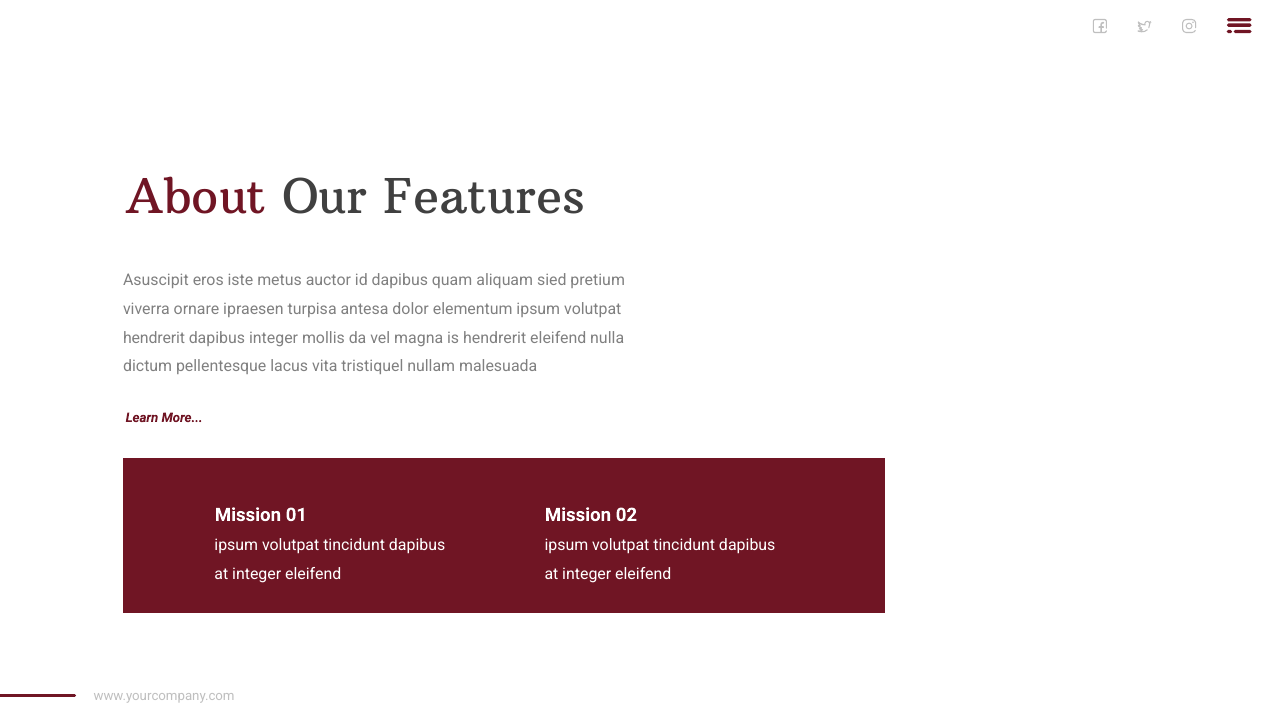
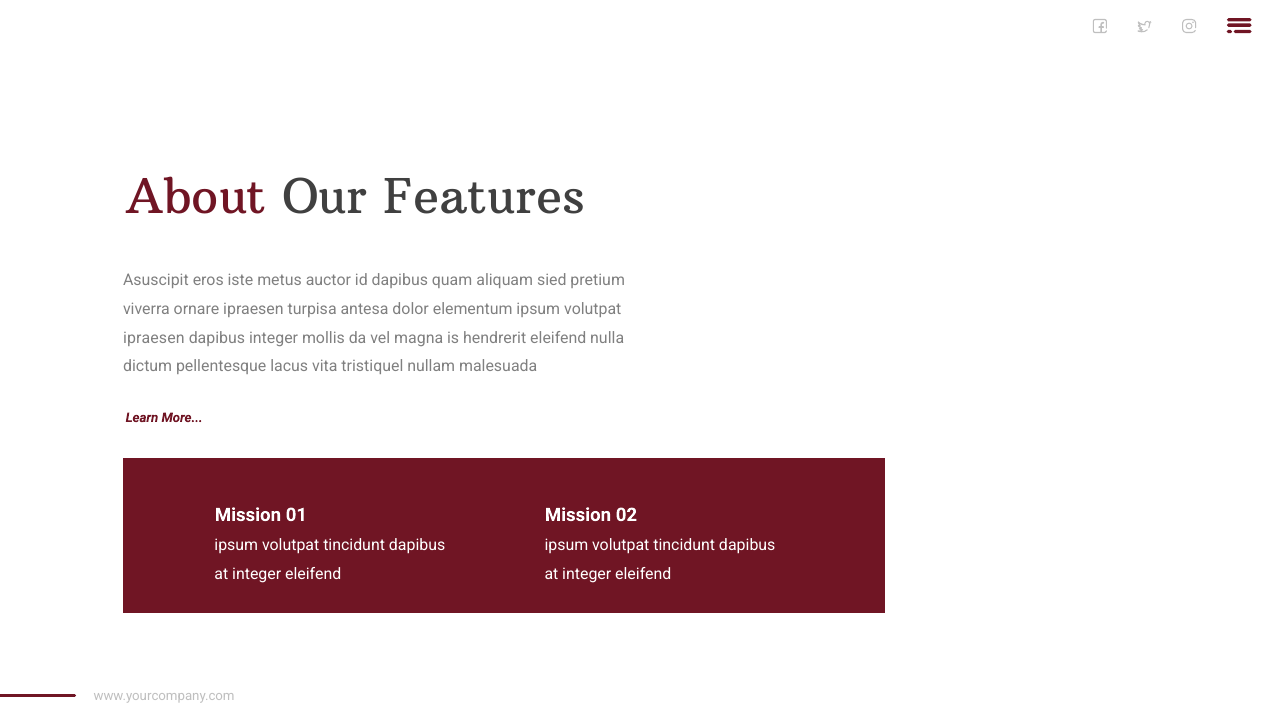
hendrerit at (154, 338): hendrerit -> ipraesen
